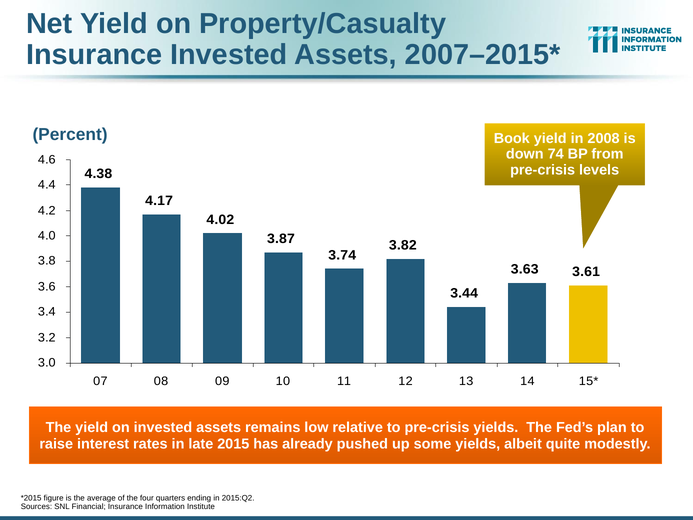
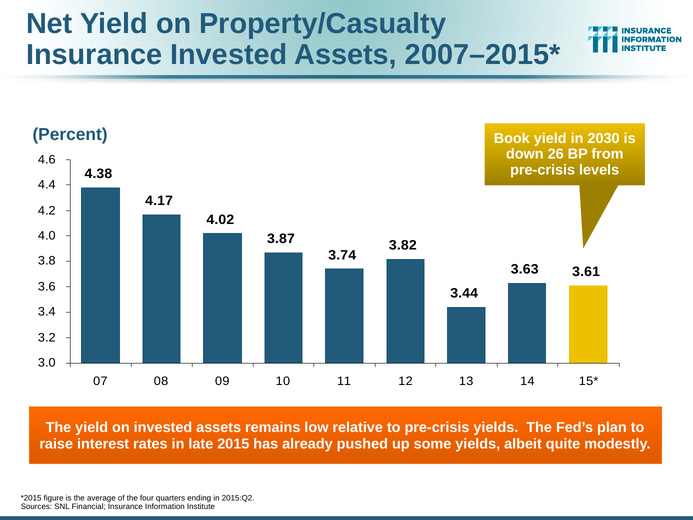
2008: 2008 -> 2030
74: 74 -> 26
